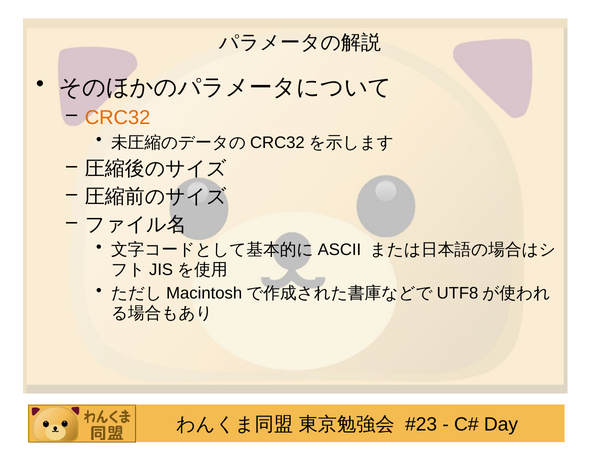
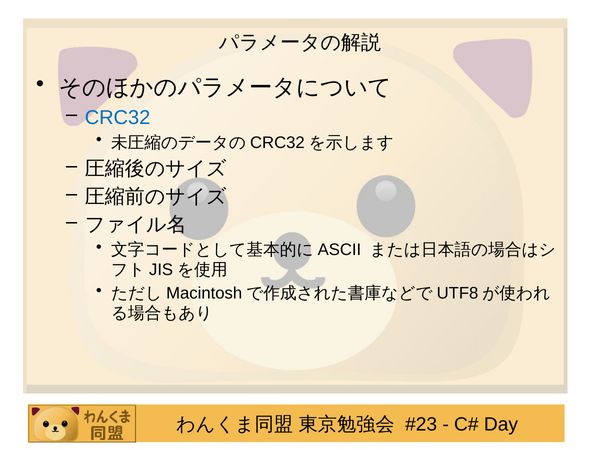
CRC32 colour: orange -> blue
